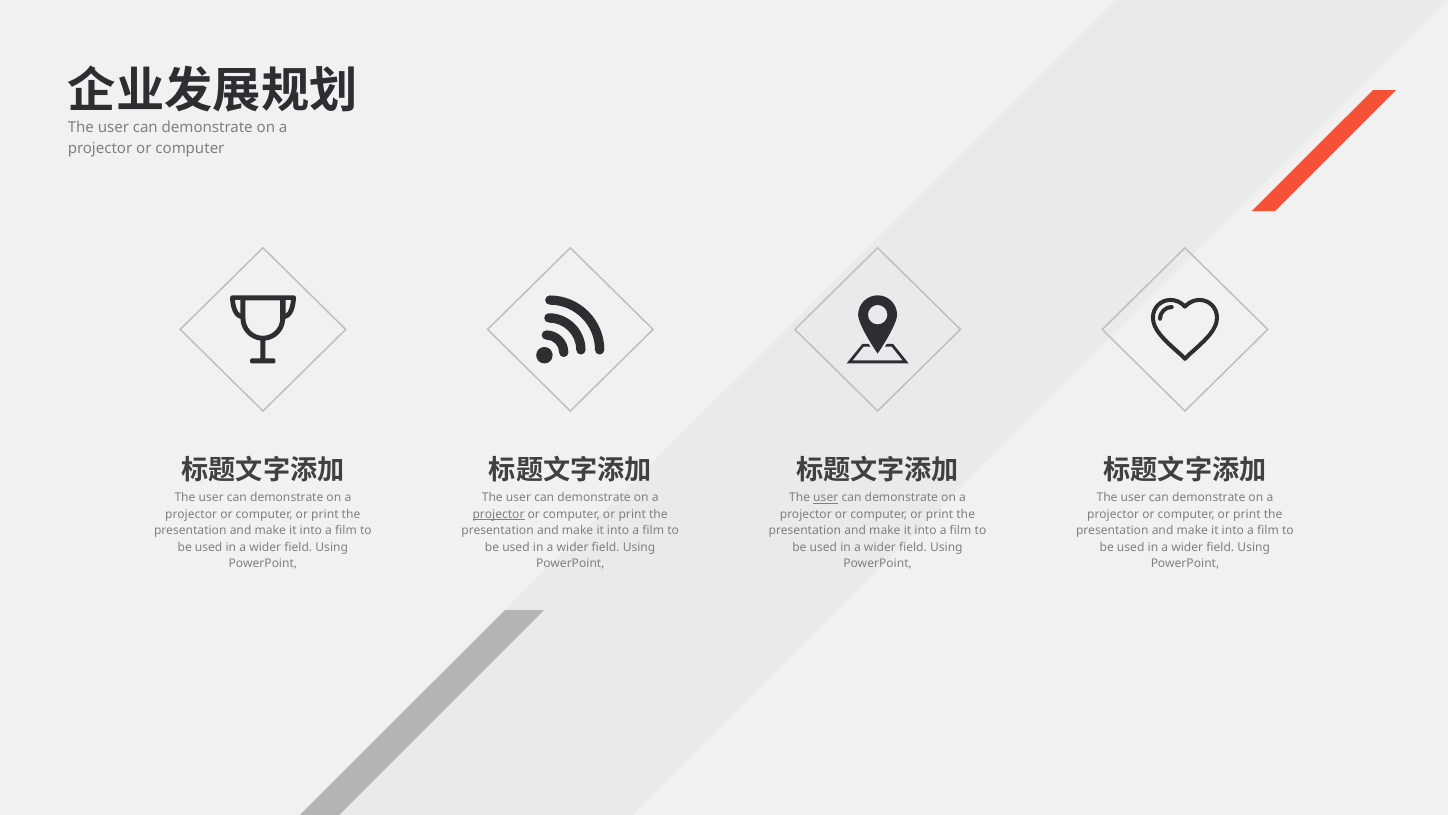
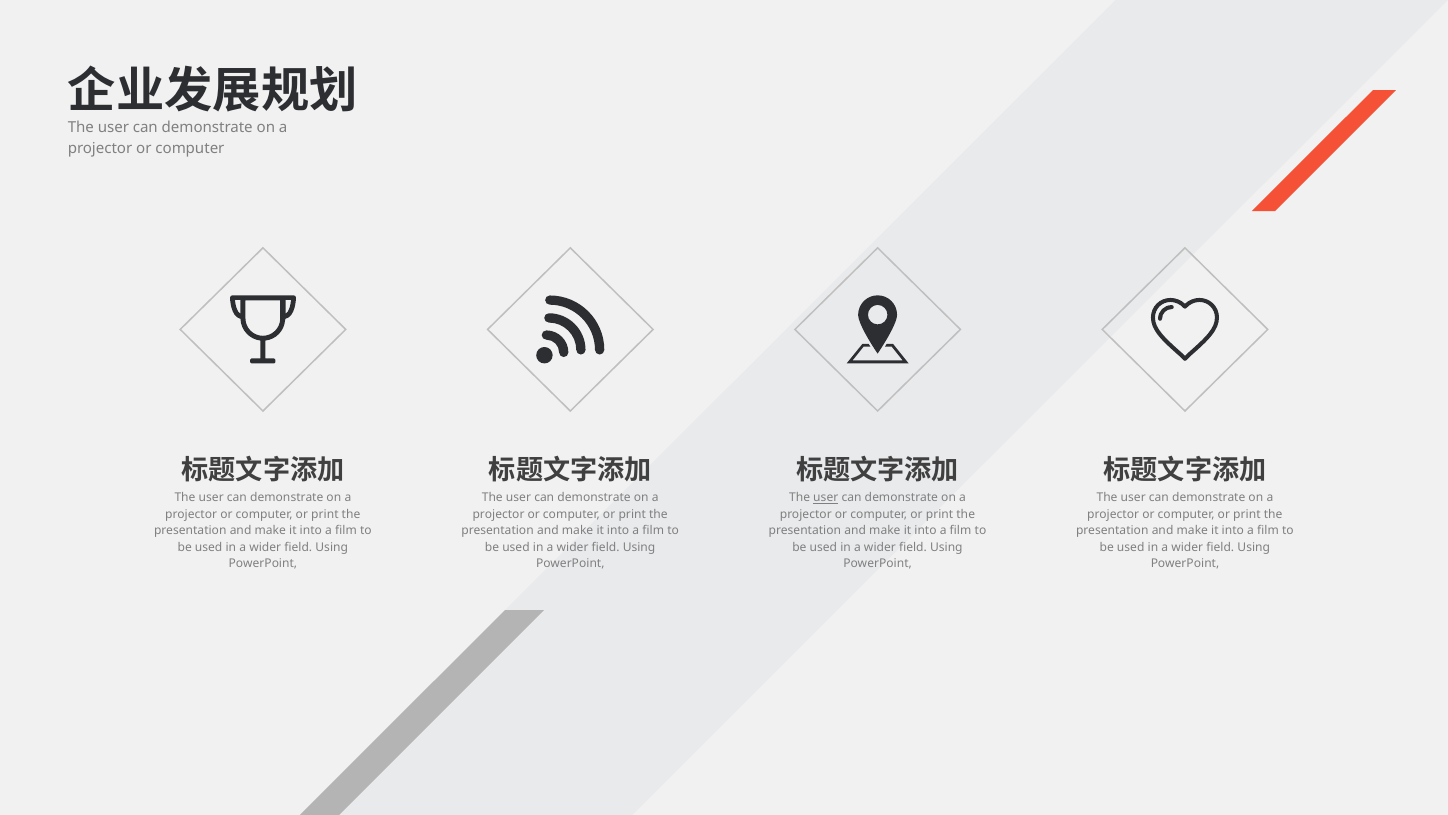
projector at (499, 514) underline: present -> none
